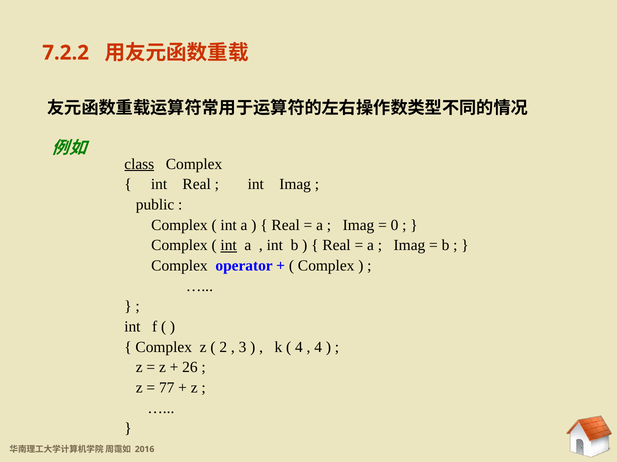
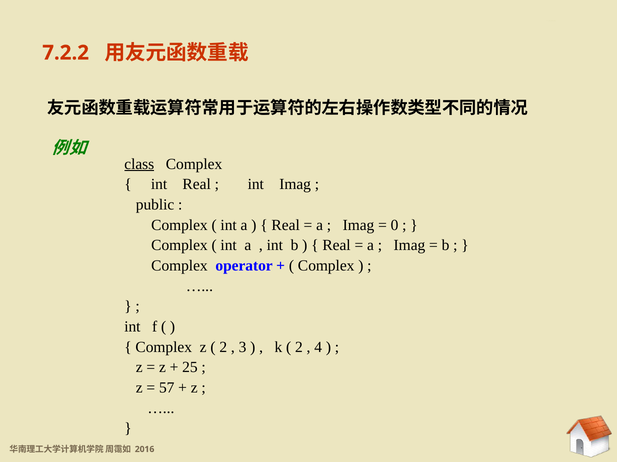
int at (229, 246) underline: present -> none
4 at (299, 348): 4 -> 2
26: 26 -> 25
77: 77 -> 57
